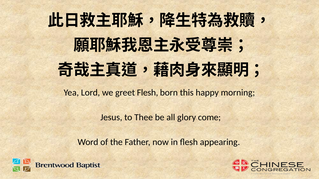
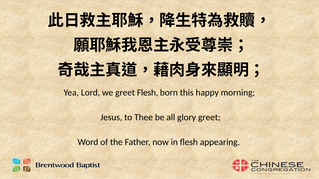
glory come: come -> greet
